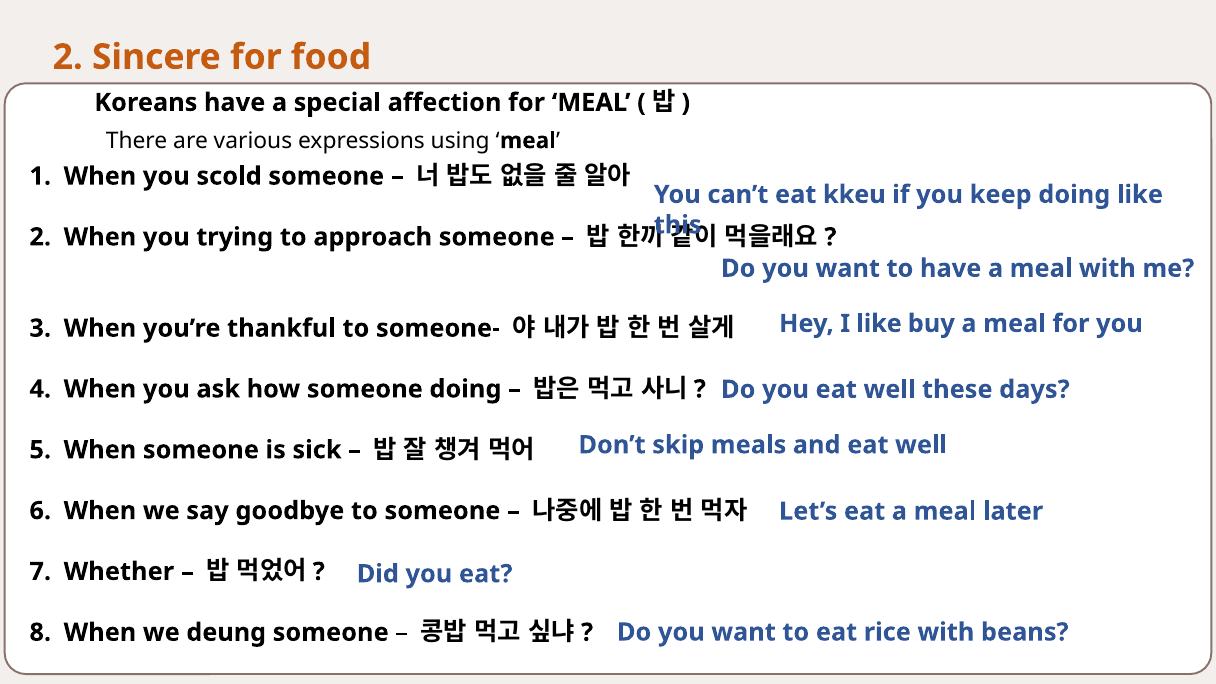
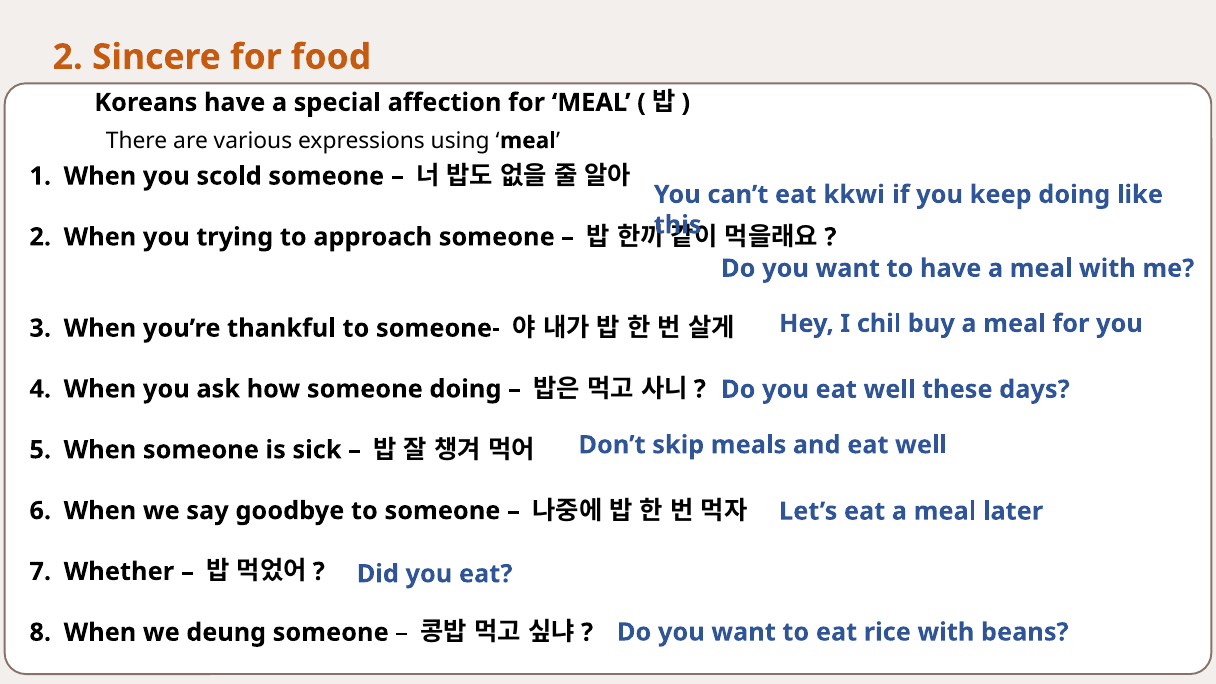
kkeu: kkeu -> kkwi
I like: like -> chil
